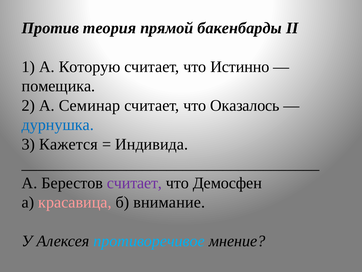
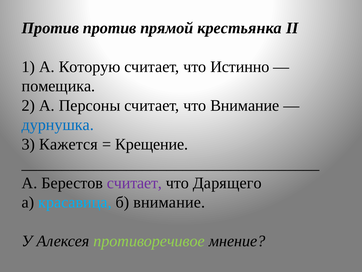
Против теория: теория -> против
бакенбарды: бакенбарды -> крестьянка
Семинар: Семинар -> Персоны
что Оказалось: Оказалось -> Внимание
Индивида: Индивида -> Крещение
Демосфен: Демосфен -> Дарящего
красавица colour: pink -> light blue
противоречивое colour: light blue -> light green
